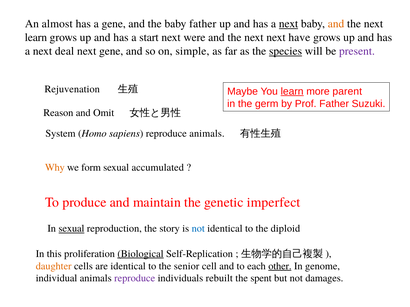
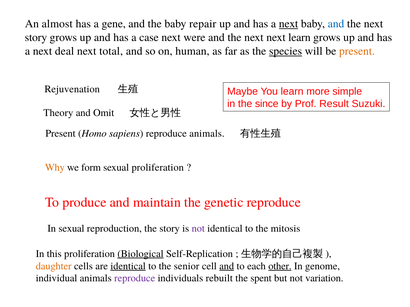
baby father: father -> repair
and at (336, 24) colour: orange -> blue
learn at (36, 37): learn -> story
start: start -> case
next have: have -> learn
next gene: gene -> total
simple: simple -> human
present at (357, 51) colour: purple -> orange
learn at (292, 92) underline: present -> none
parent: parent -> simple
germ: germ -> since
Prof Father: Father -> Result
Reason: Reason -> Theory
System at (60, 134): System -> Present
sexual accumulated: accumulated -> proliferation
imperfect at (274, 203): imperfect -> reproduce
sexual at (71, 229) underline: present -> none
not at (198, 229) colour: blue -> purple
diploid: diploid -> mitosis
identical at (128, 266) underline: none -> present
and at (227, 266) underline: none -> present
damages: damages -> variation
